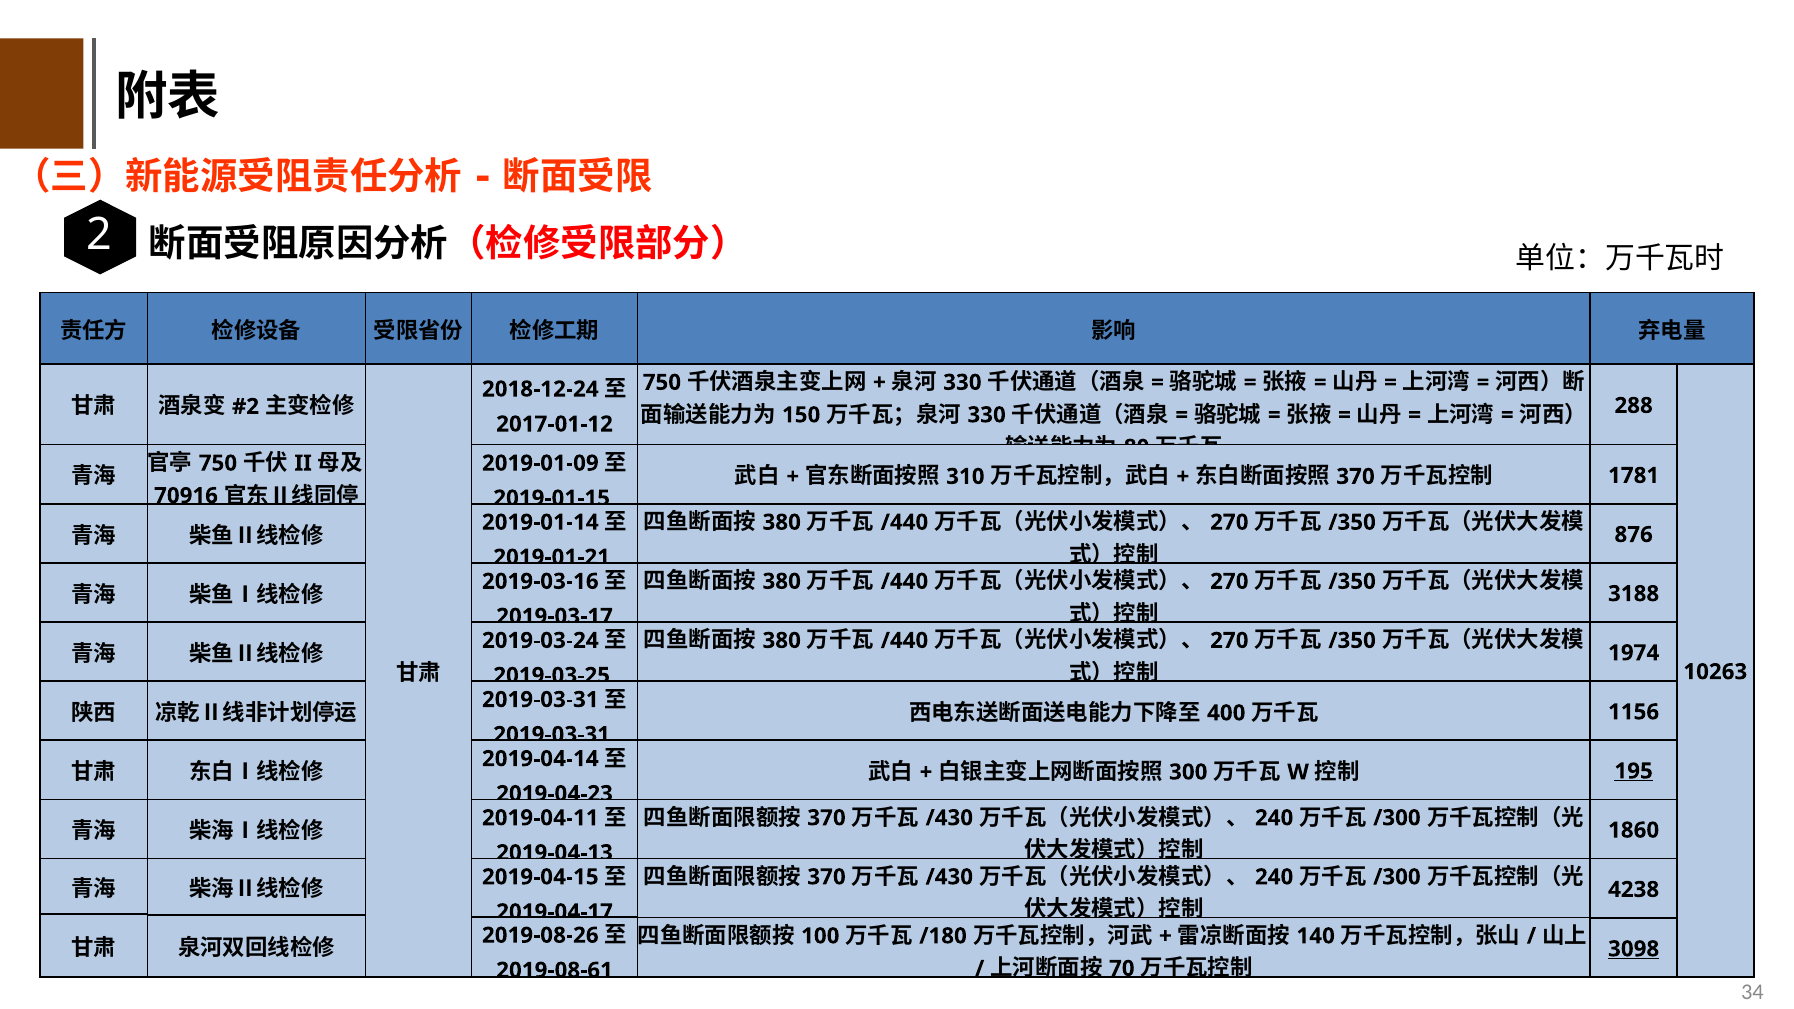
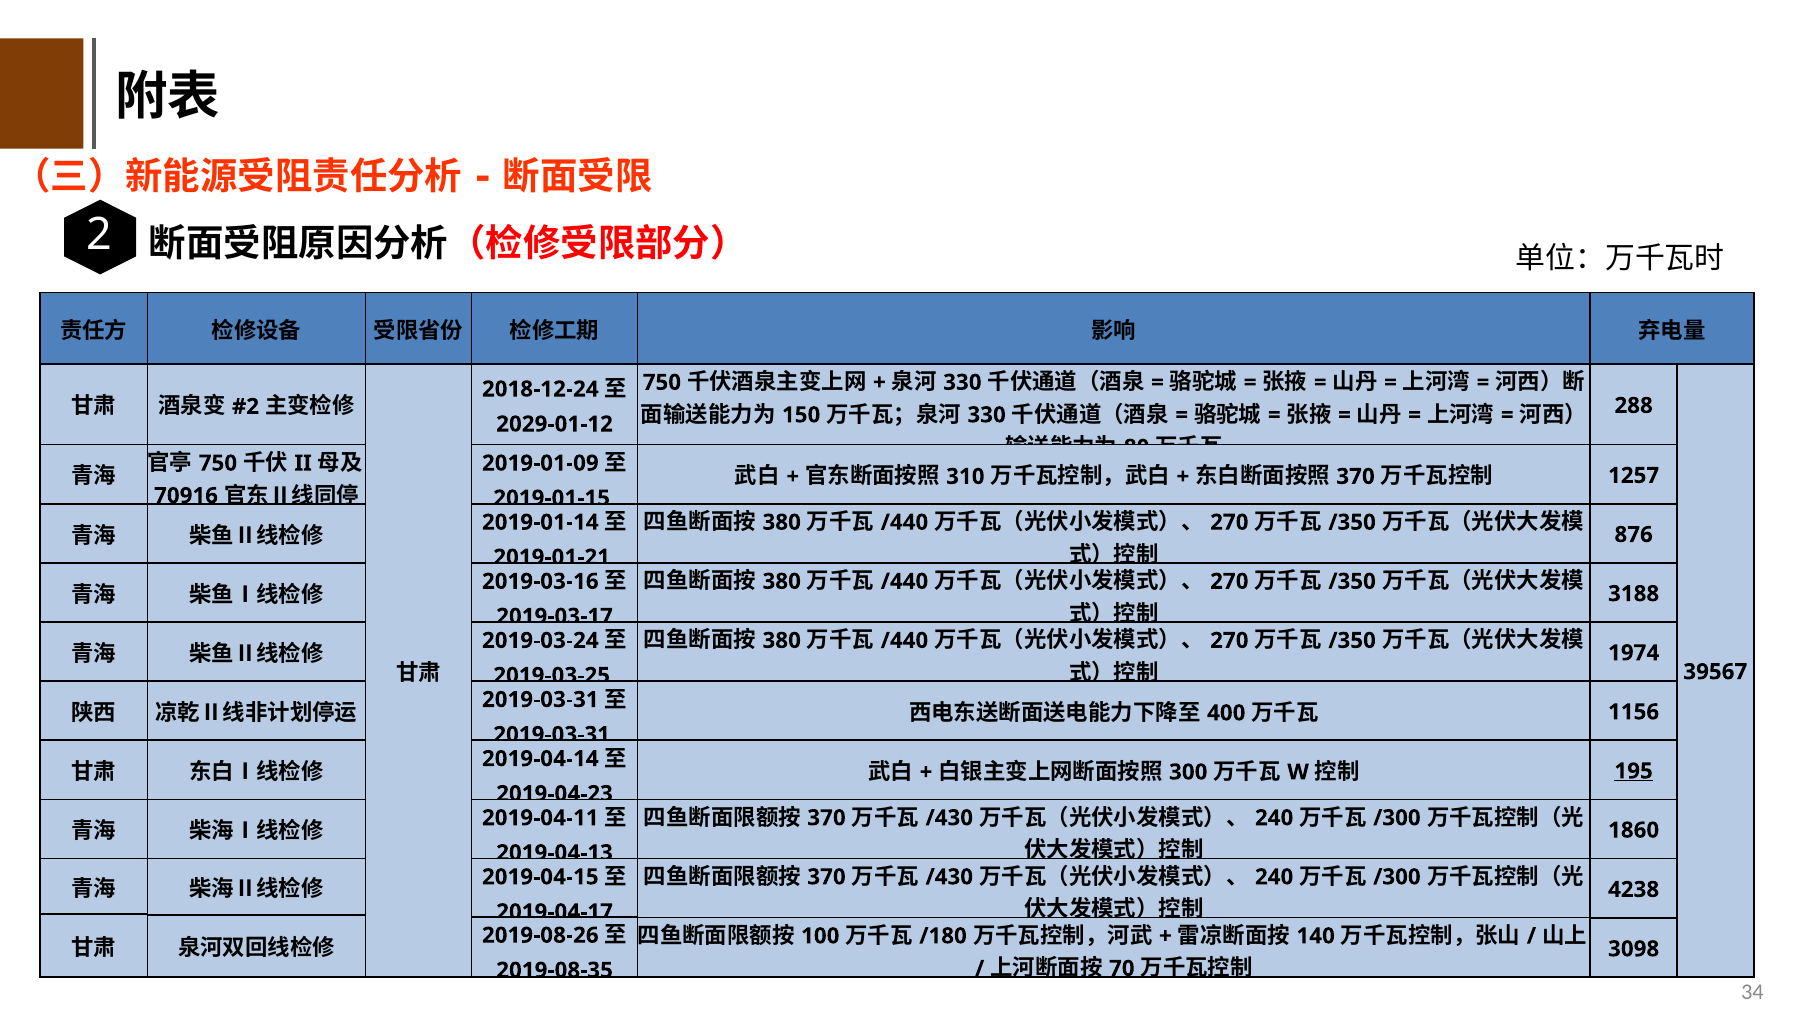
2017-01-12: 2017-01-12 -> 2029-01-12
1781: 1781 -> 1257
10263: 10263 -> 39567
3098 underline: present -> none
2019-08-61: 2019-08-61 -> 2019-08-35
